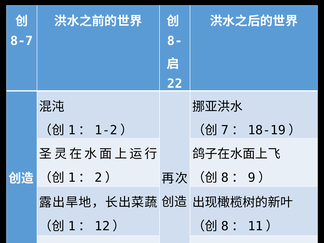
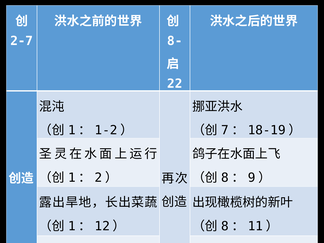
8-7: 8-7 -> 2-7
